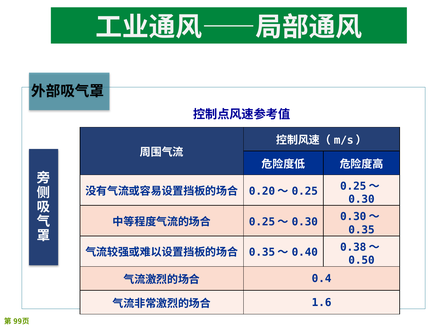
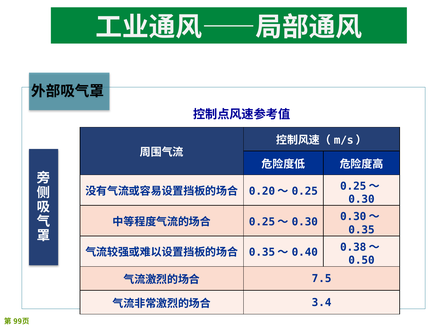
0.4: 0.4 -> 7.5
1.6: 1.6 -> 3.4
